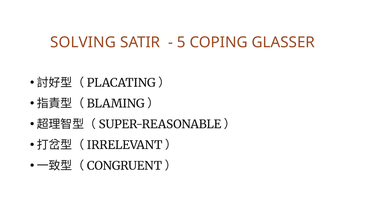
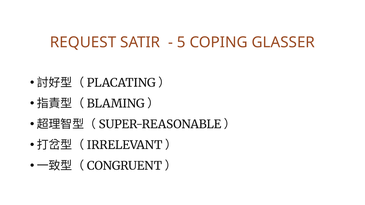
SOLVING: SOLVING -> REQUEST
